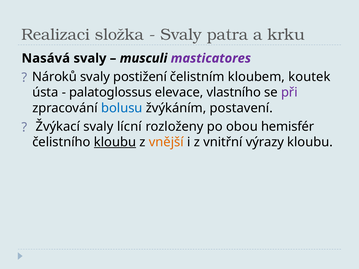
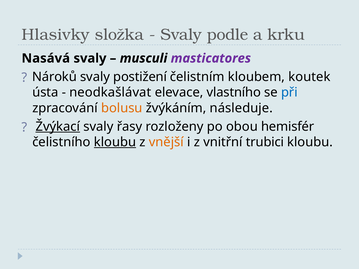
Realizaci: Realizaci -> Hlasivky
patra: patra -> podle
palatoglossus: palatoglossus -> neodkašlávat
při colour: purple -> blue
bolusu colour: blue -> orange
postavení: postavení -> následuje
Žvýkací underline: none -> present
lícní: lícní -> řasy
výrazy: výrazy -> trubici
